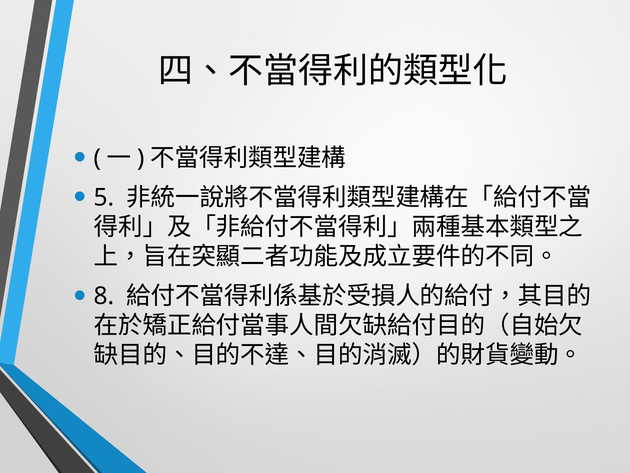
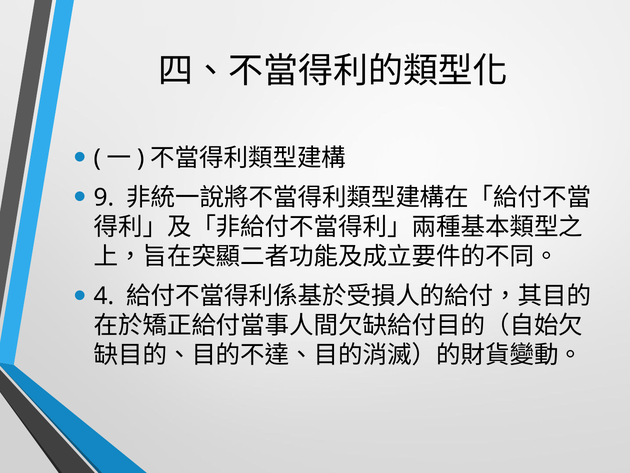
5: 5 -> 9
8: 8 -> 4
